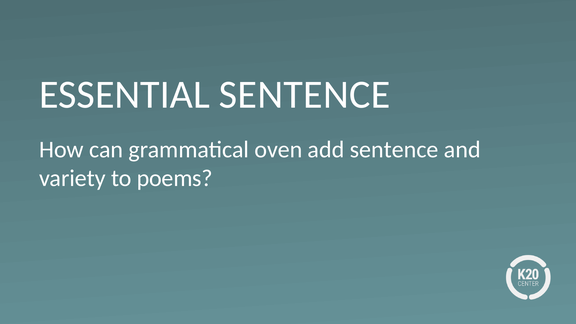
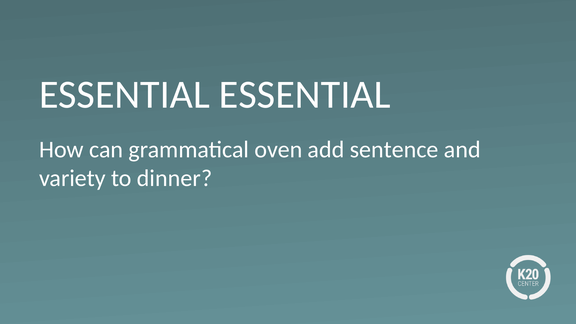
ESSENTIAL SENTENCE: SENTENCE -> ESSENTIAL
poems: poems -> dinner
